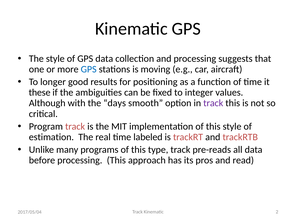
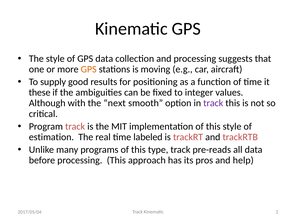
GPS at (89, 69) colour: blue -> orange
longer: longer -> supply
days: days -> next
read: read -> help
